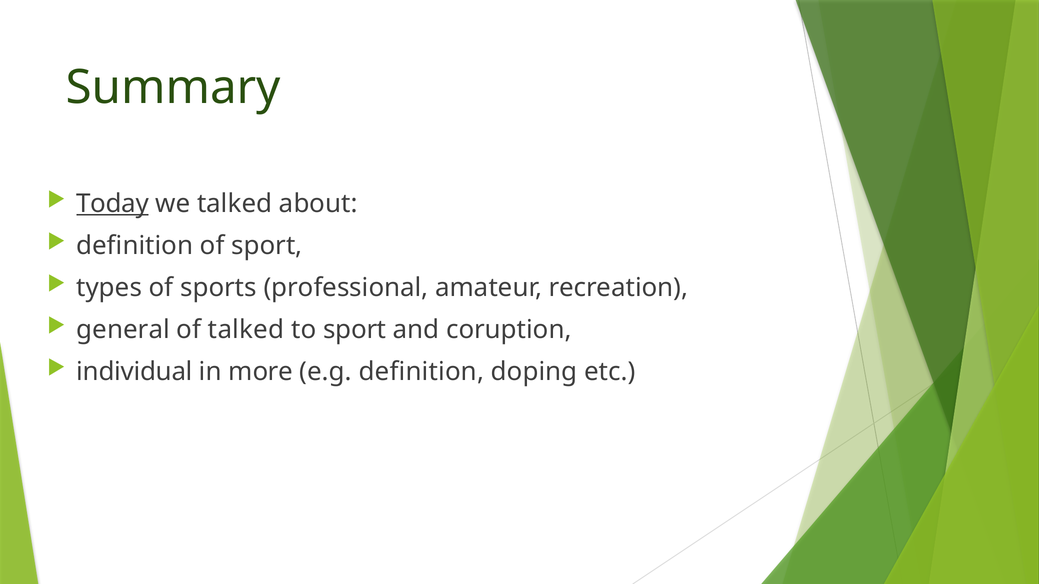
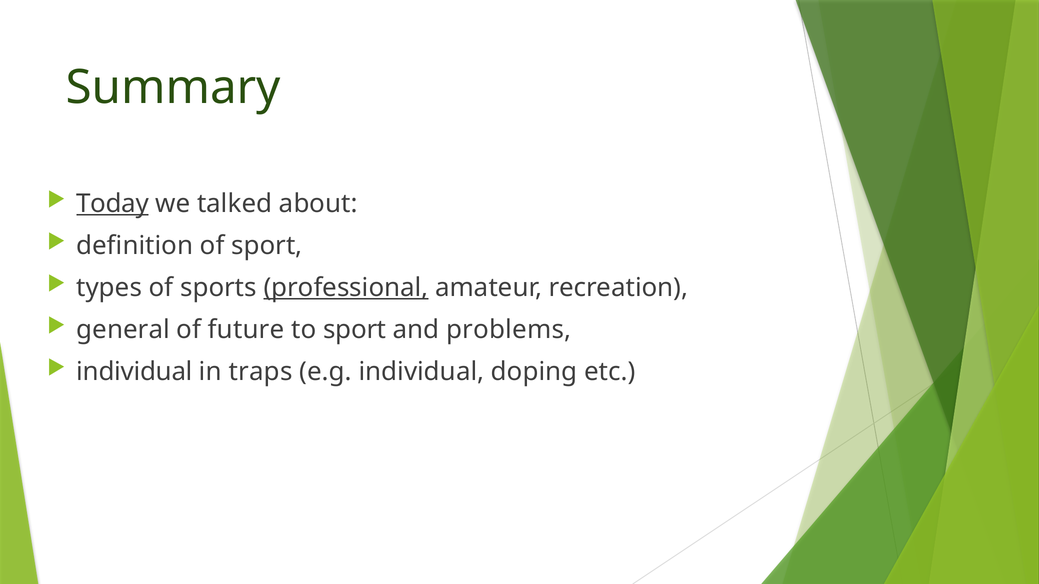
professional underline: none -> present
of talked: talked -> future
coruption: coruption -> problems
more: more -> traps
e.g definition: definition -> individual
